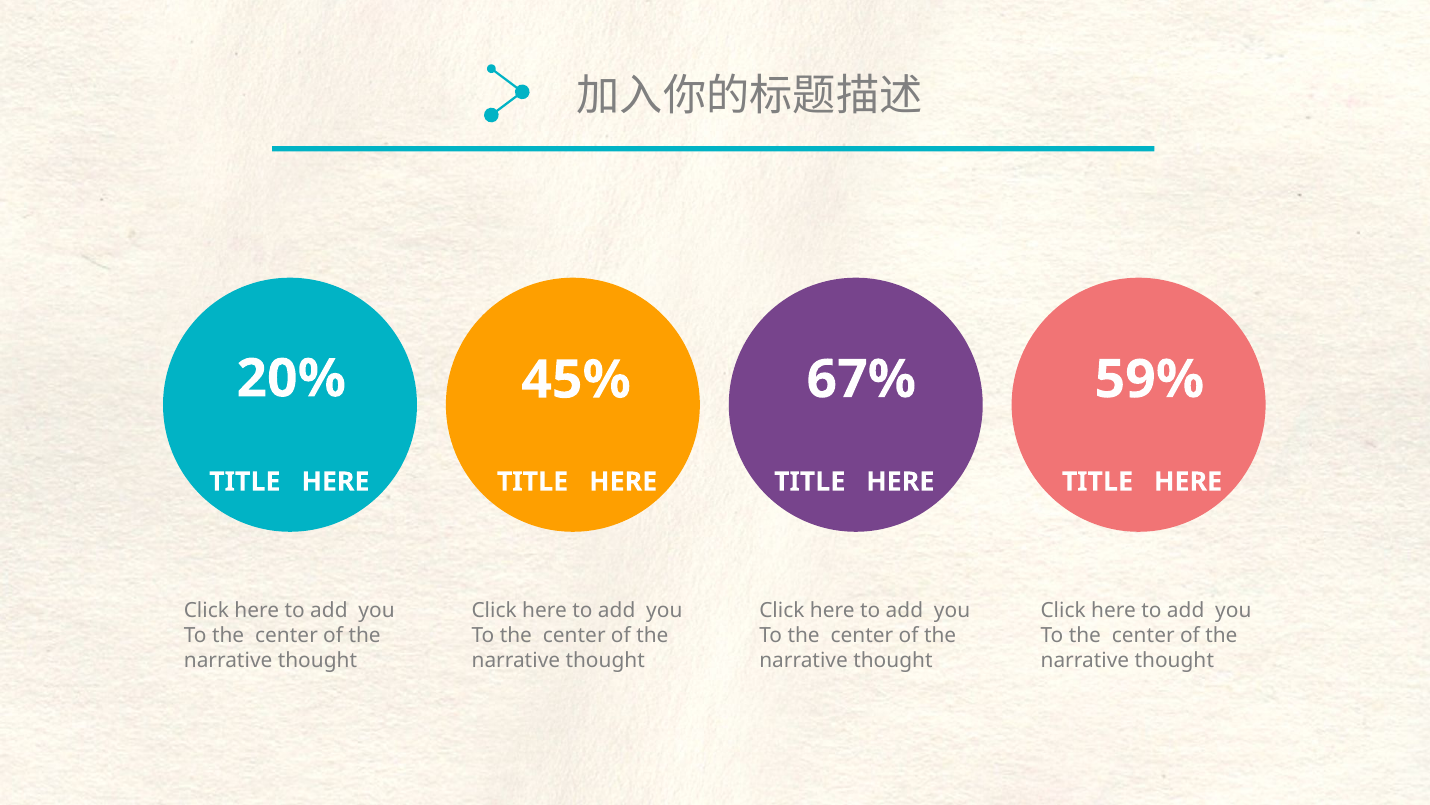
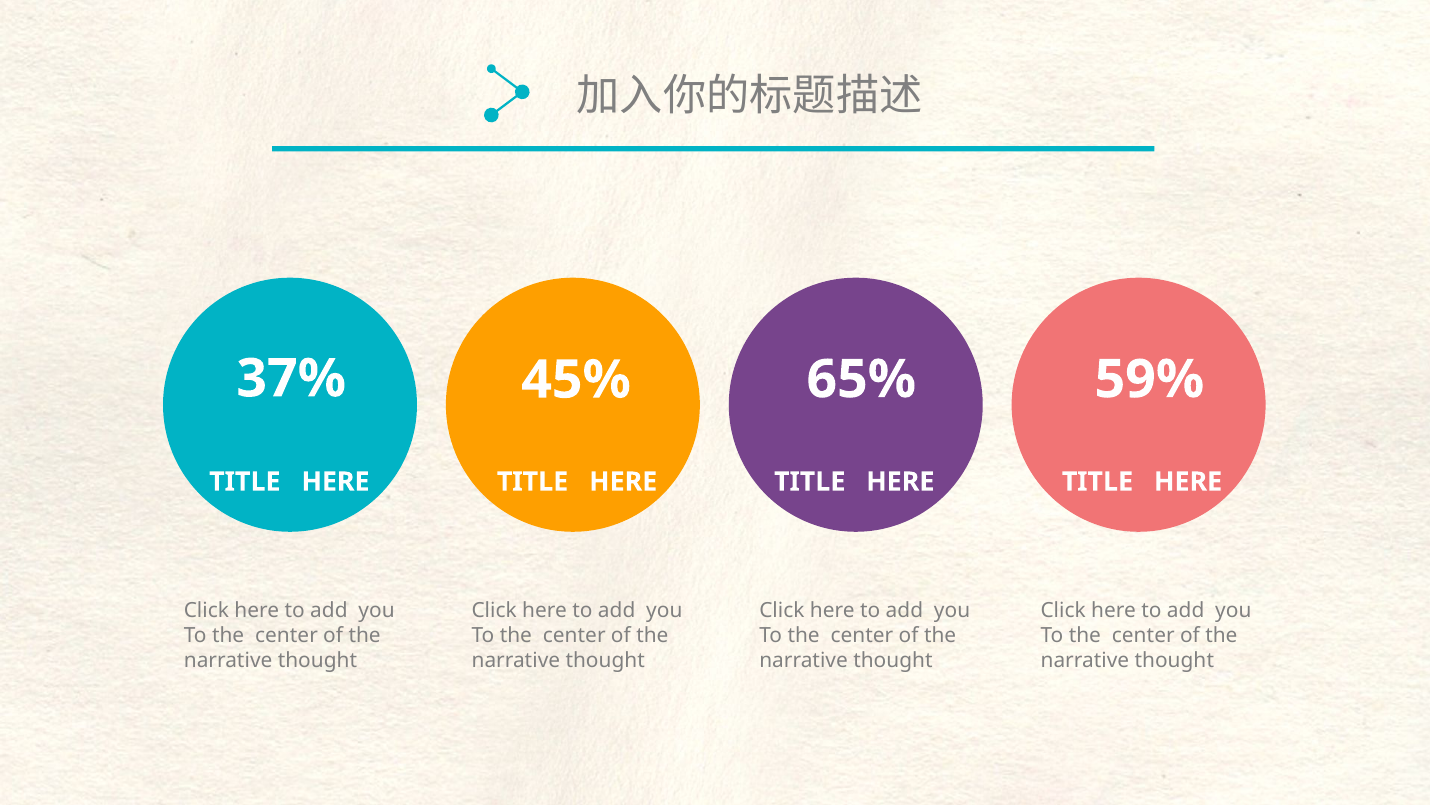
20%: 20% -> 37%
67%: 67% -> 65%
